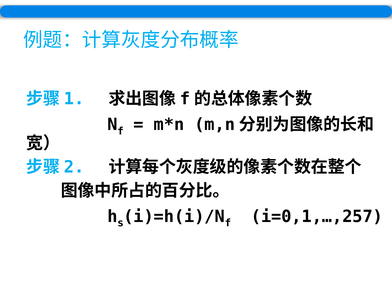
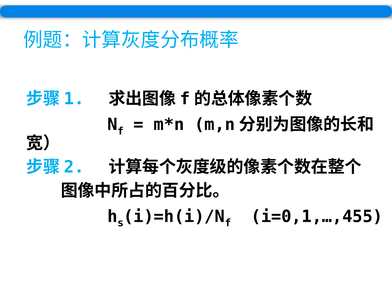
i=0,1,…,257: i=0,1,…,257 -> i=0,1,…,455
